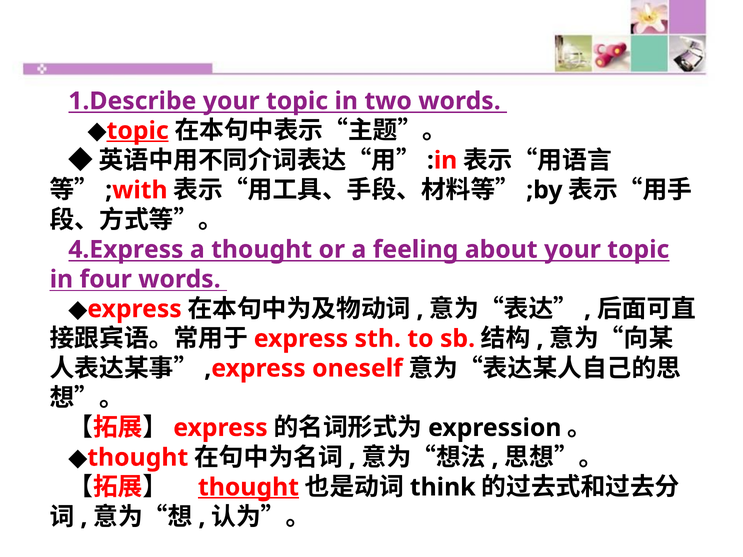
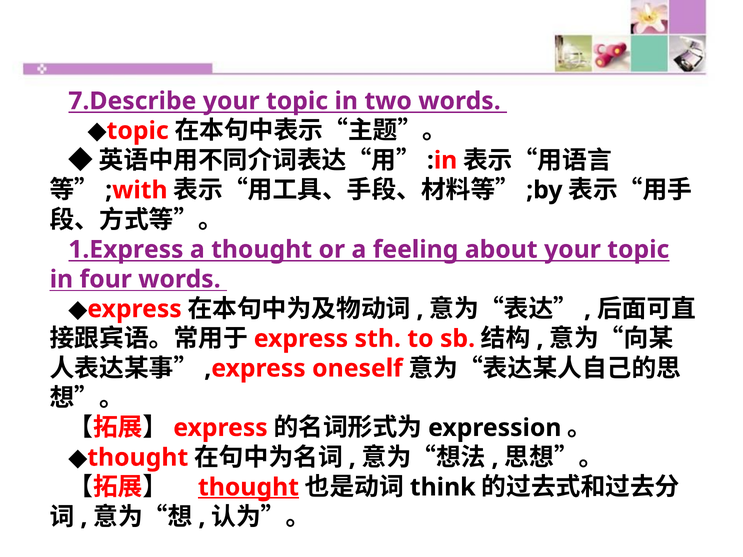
1.Describe: 1.Describe -> 7.Describe
topic at (138, 131) underline: present -> none
4.Express: 4.Express -> 1.Express
